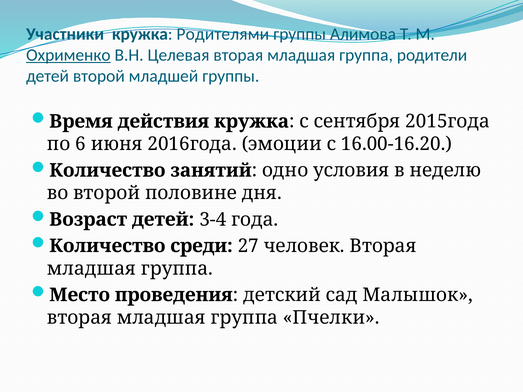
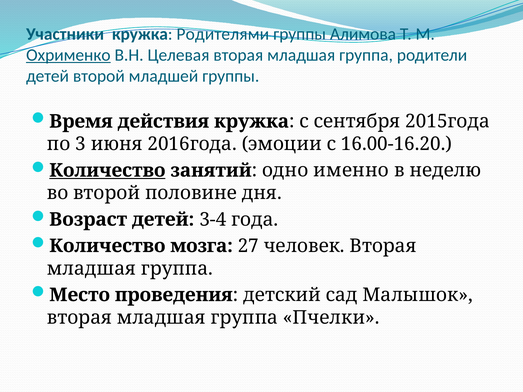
6: 6 -> 3
Количество at (107, 171) underline: none -> present
условия: условия -> именно
среди: среди -> мозга
